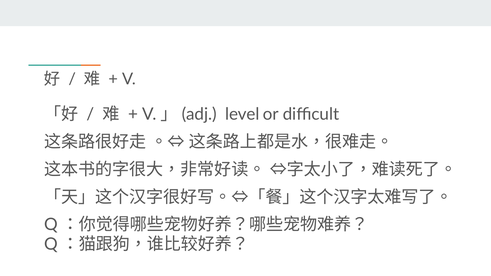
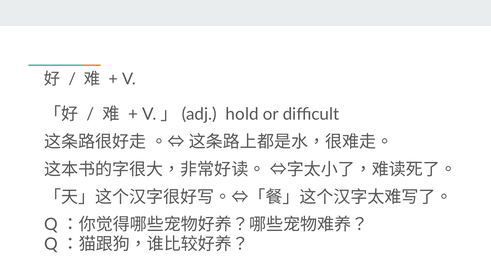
level: level -> hold
